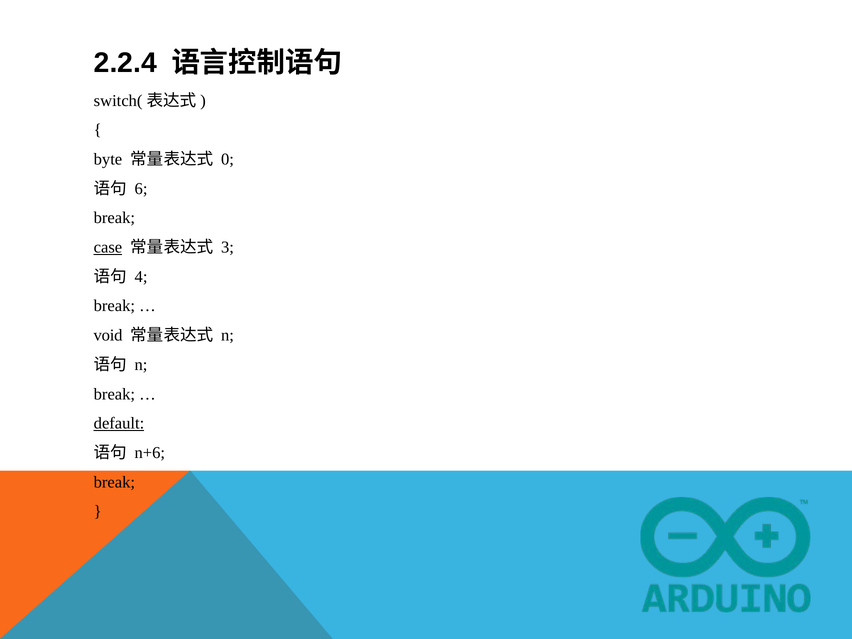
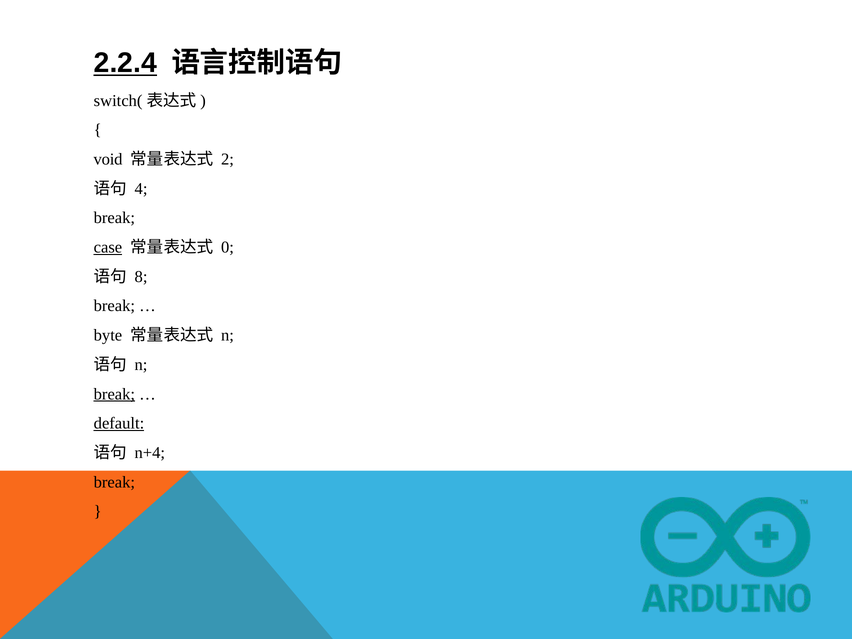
2.2.4 underline: none -> present
byte: byte -> void
0: 0 -> 2
6: 6 -> 4
3: 3 -> 0
4: 4 -> 8
void: void -> byte
break at (114, 394) underline: none -> present
n+6: n+6 -> n+4
